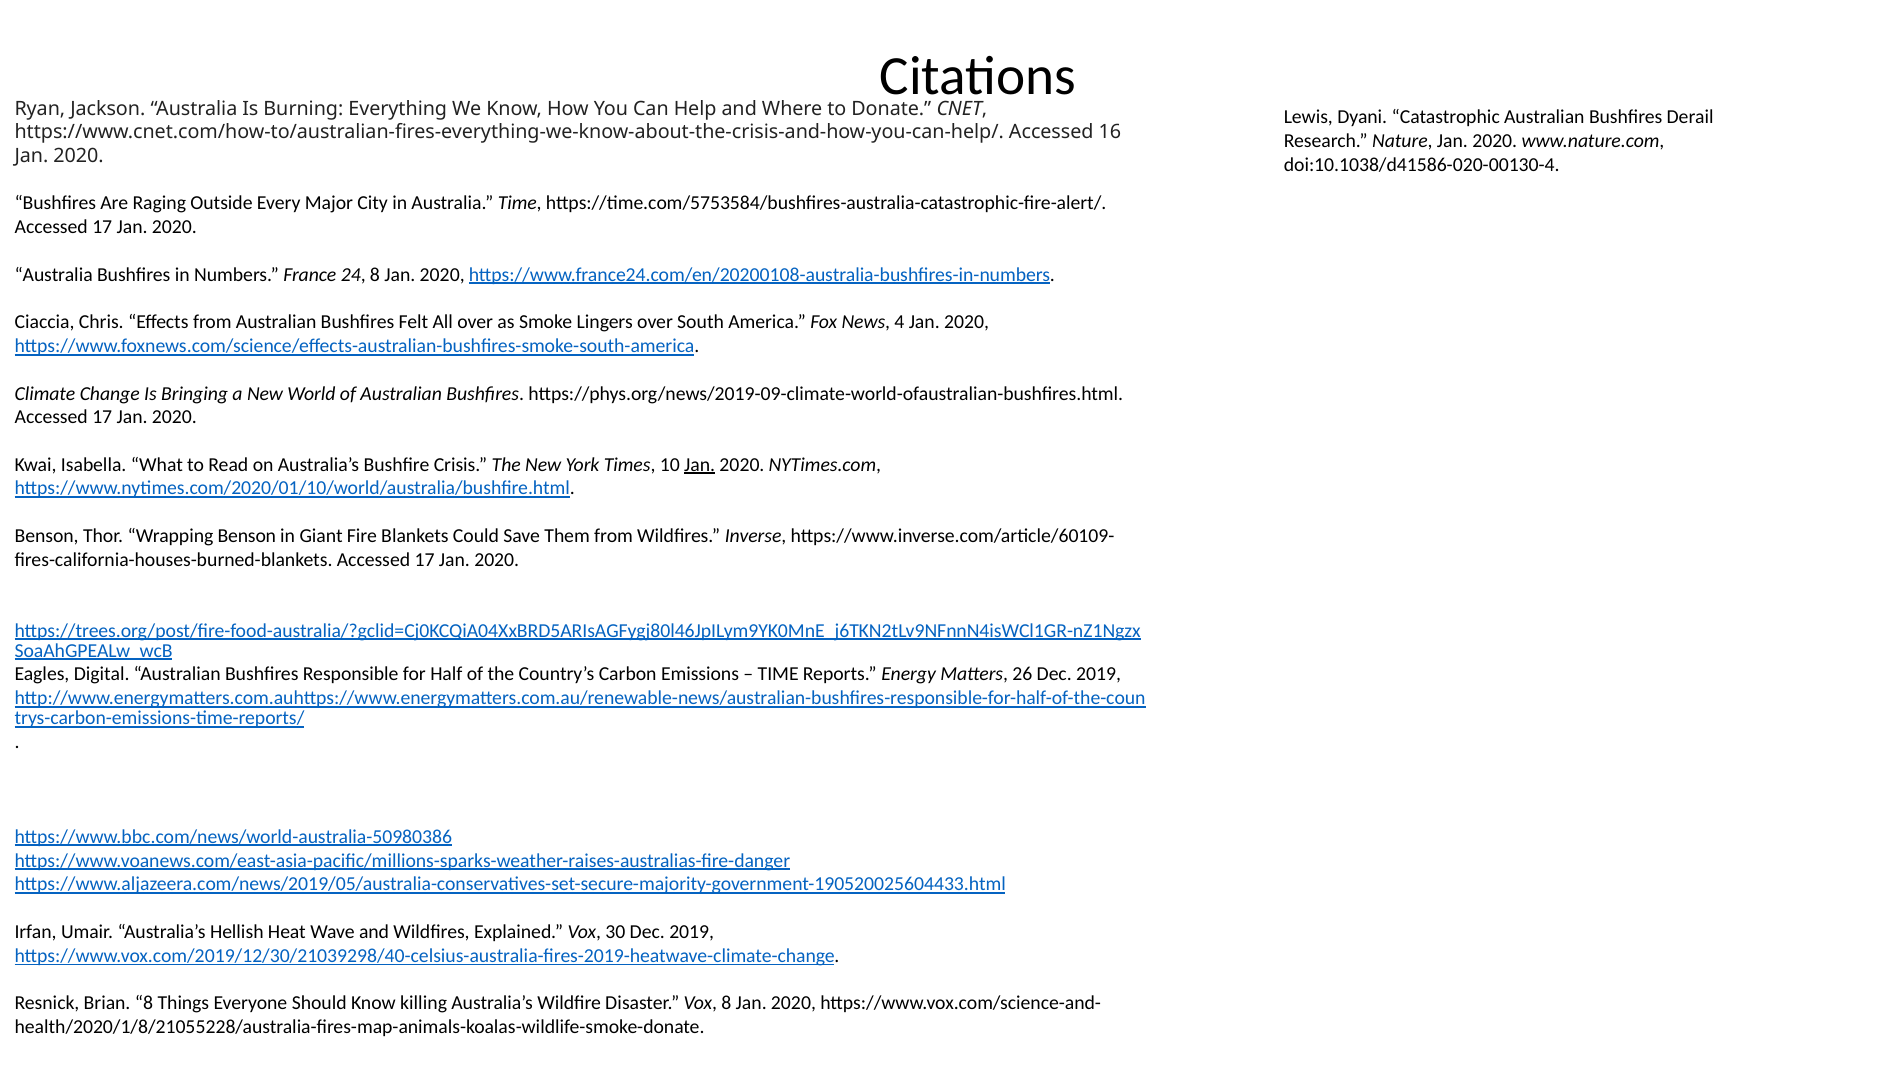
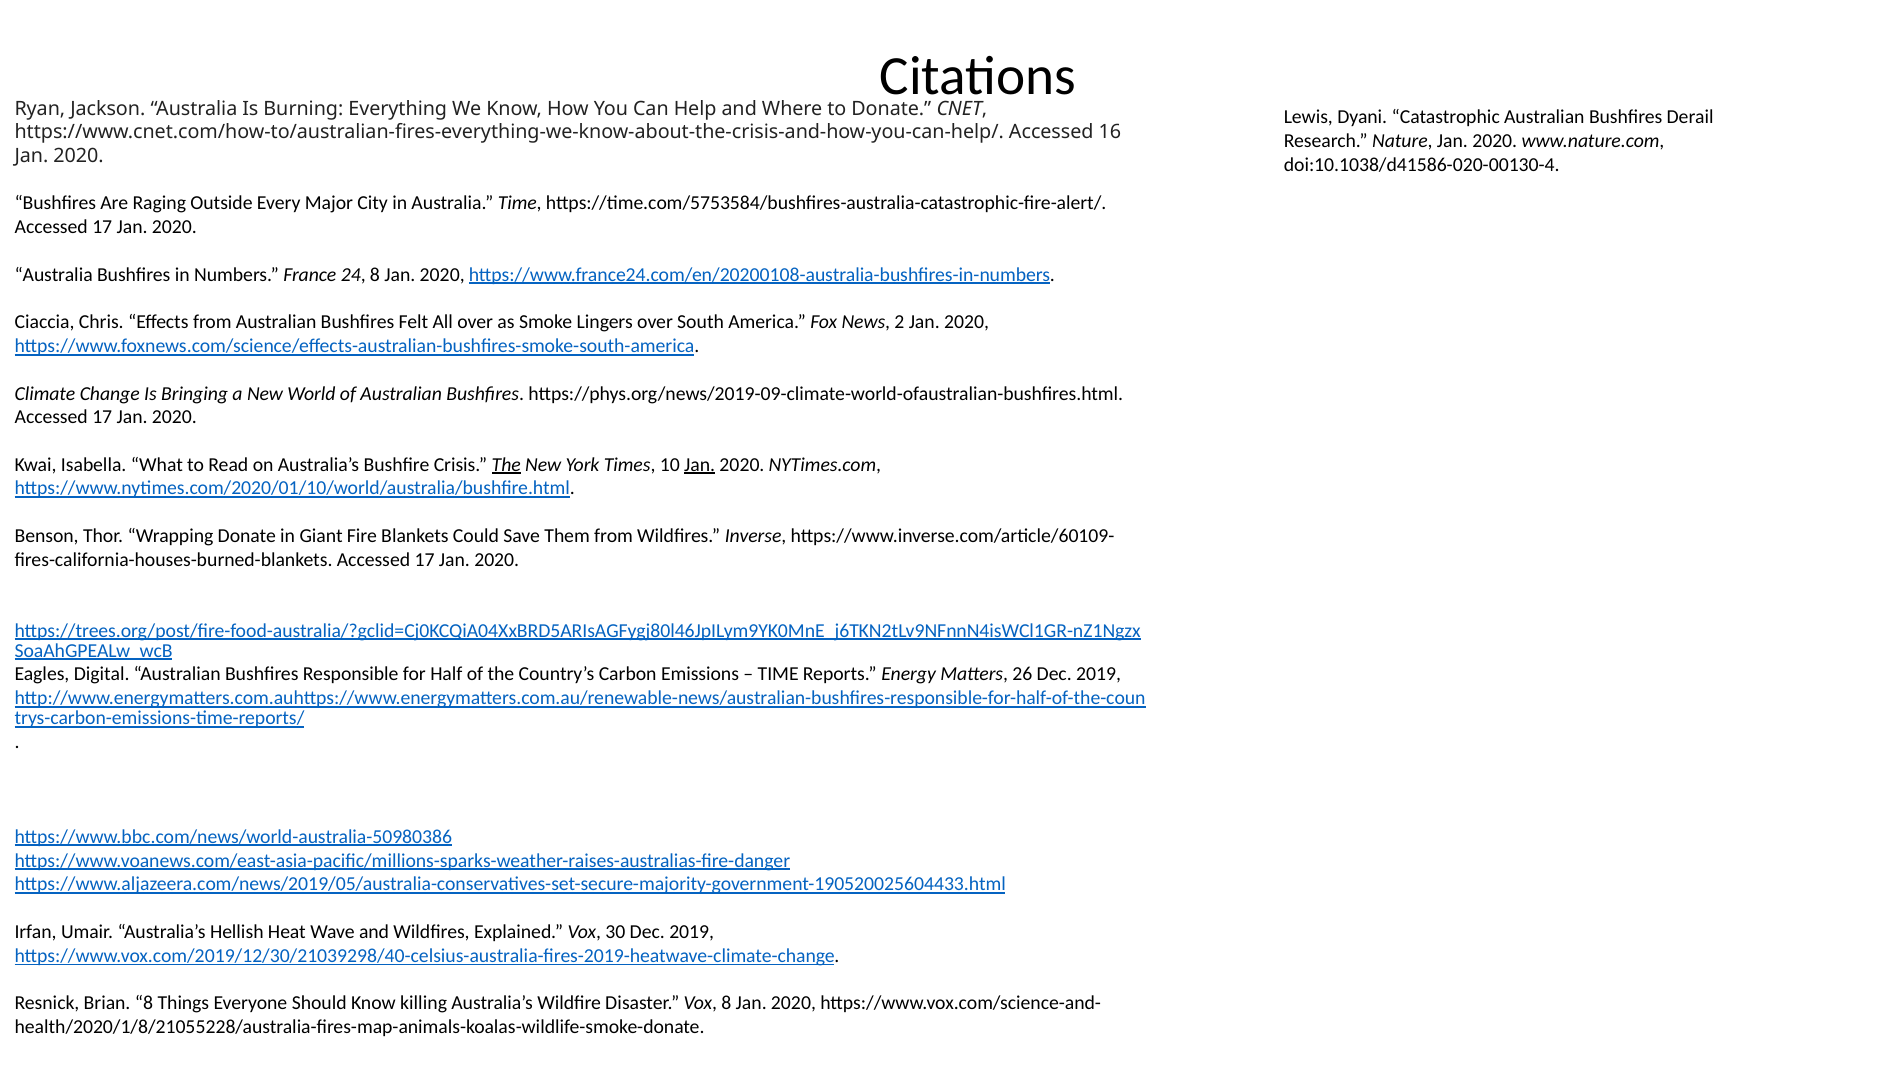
4: 4 -> 2
The at (506, 465) underline: none -> present
Wrapping Benson: Benson -> Donate
